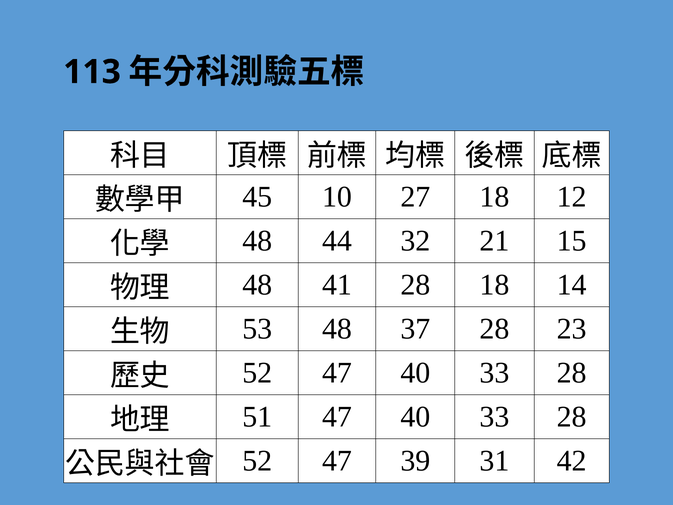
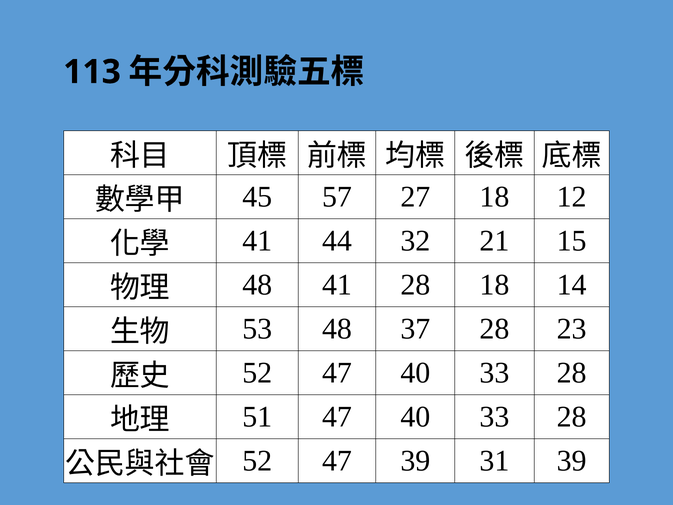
10: 10 -> 57
48 at (257, 241): 48 -> 41
31 42: 42 -> 39
